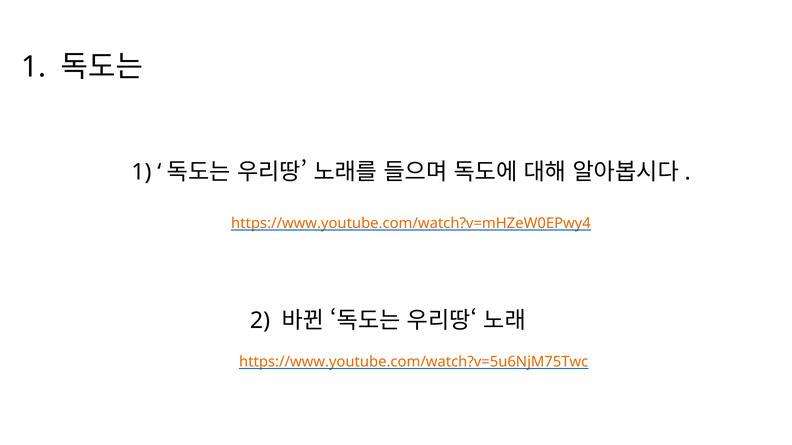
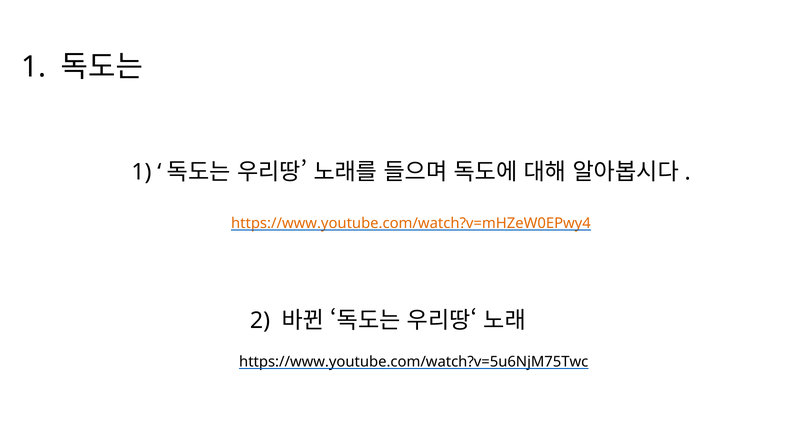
https://www.youtube.com/watch?v=5u6NjM75Twc colour: orange -> black
